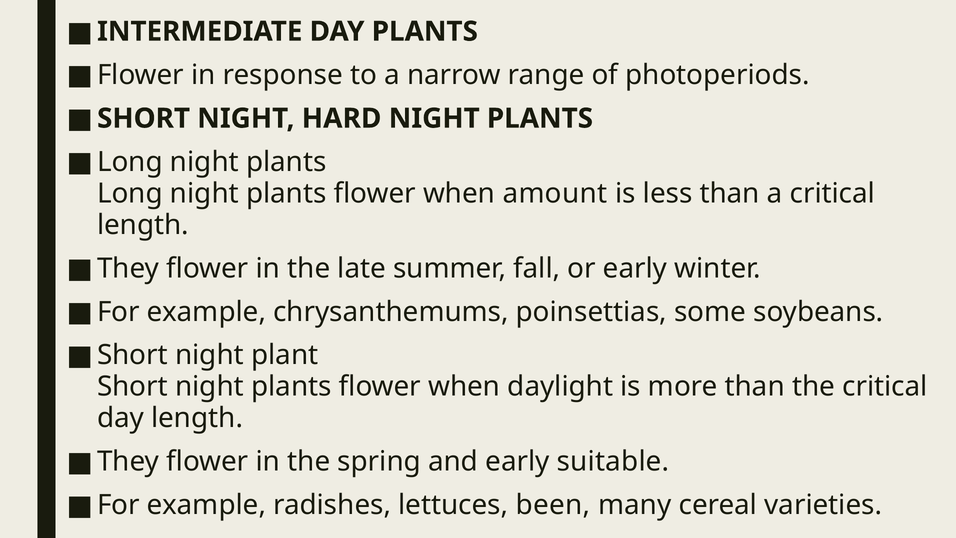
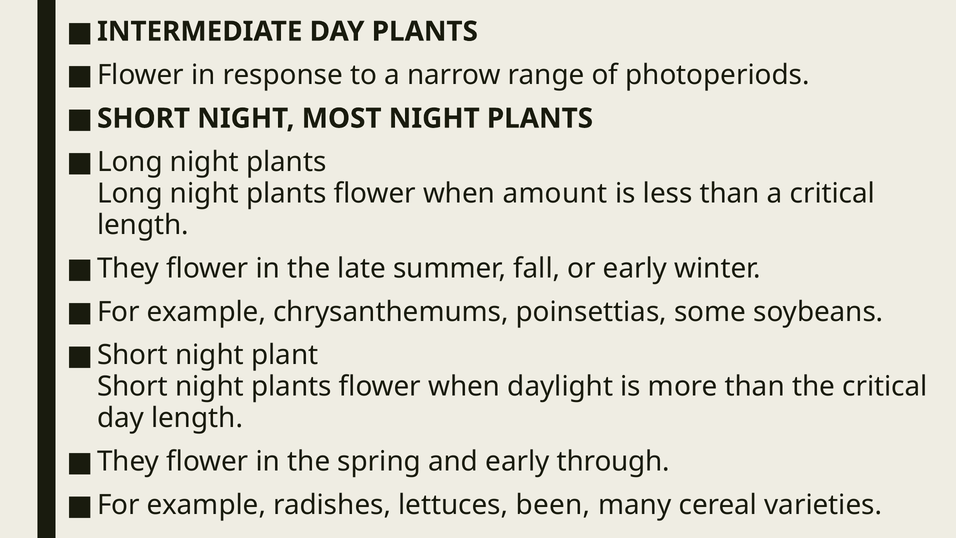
HARD: HARD -> MOST
suitable: suitable -> through
